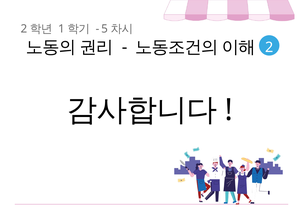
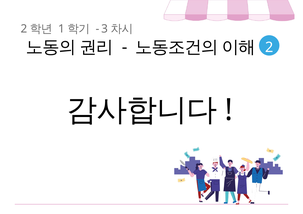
5: 5 -> 3
